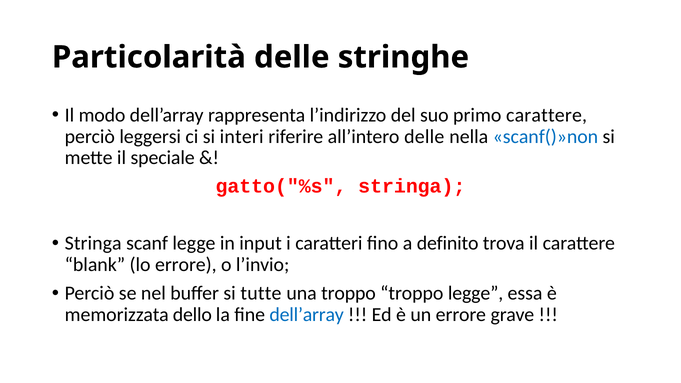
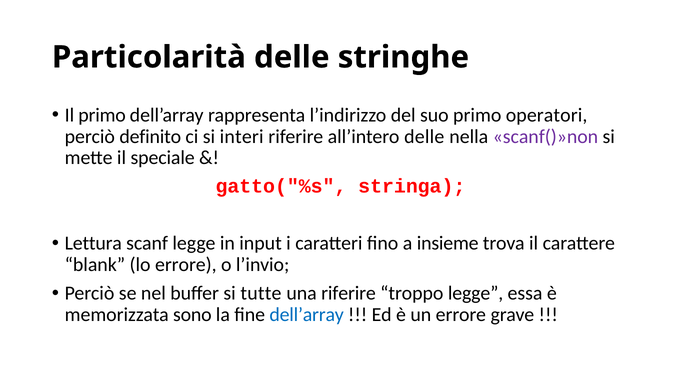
Il modo: modo -> primo
primo carattere: carattere -> operatori
leggersi: leggersi -> definito
scanf()»non colour: blue -> purple
Stringa at (93, 243): Stringa -> Lettura
definito: definito -> insieme
una troppo: troppo -> riferire
dello: dello -> sono
